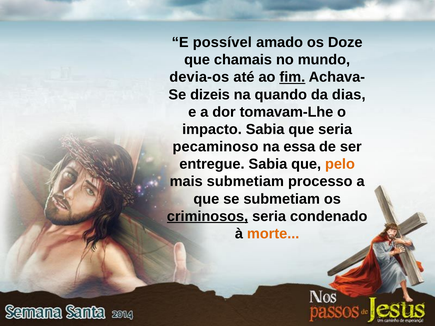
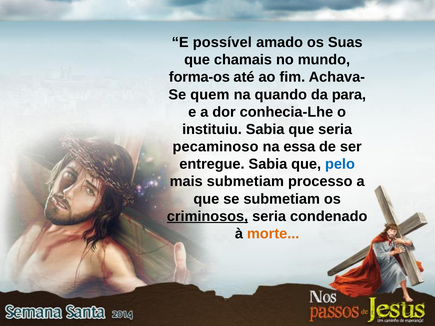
Doze: Doze -> Suas
devia-os: devia-os -> forma-os
fim underline: present -> none
dizeis: dizeis -> quem
dias: dias -> para
tomavam-Lhe: tomavam-Lhe -> conhecia-Lhe
impacto: impacto -> instituiu
pelo colour: orange -> blue
